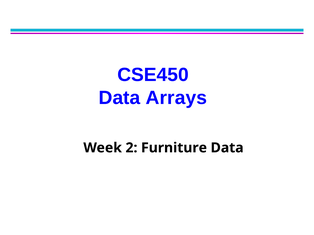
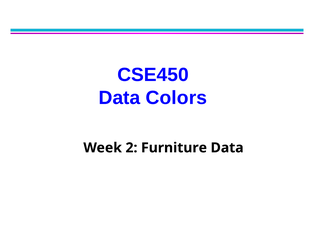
Arrays: Arrays -> Colors
